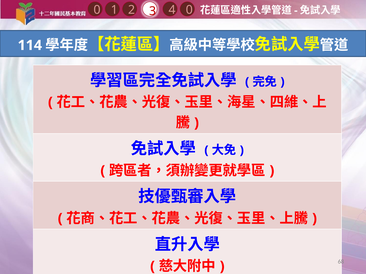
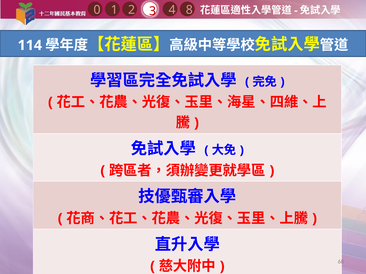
4 0: 0 -> 8
